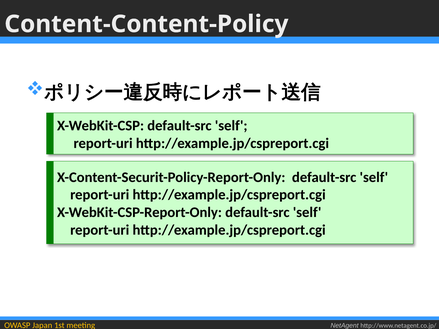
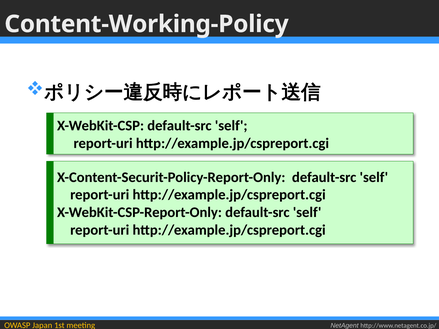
Content-Content-Policy: Content-Content-Policy -> Content-Working-Policy
